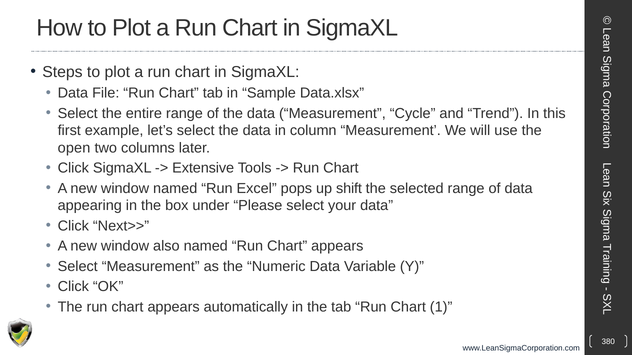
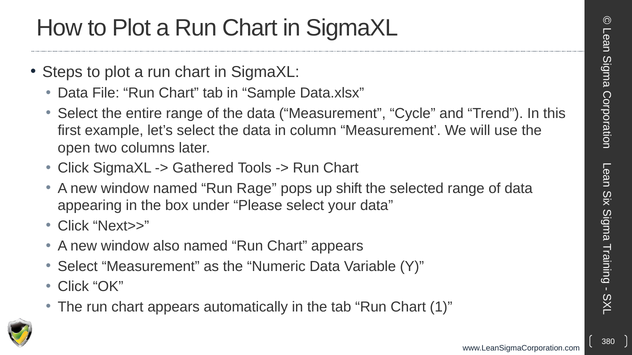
Extensive: Extensive -> Gathered
Excel: Excel -> Rage
